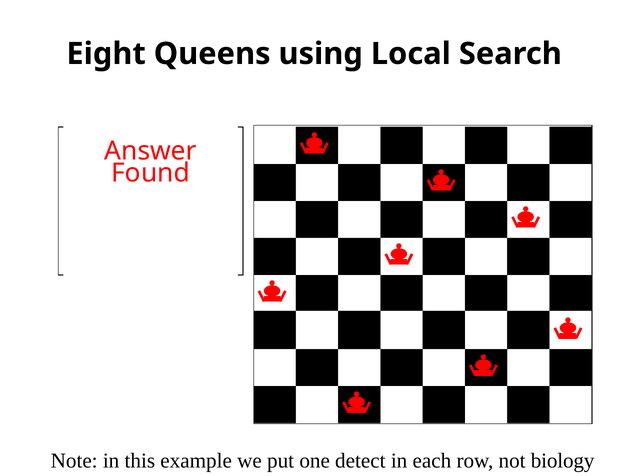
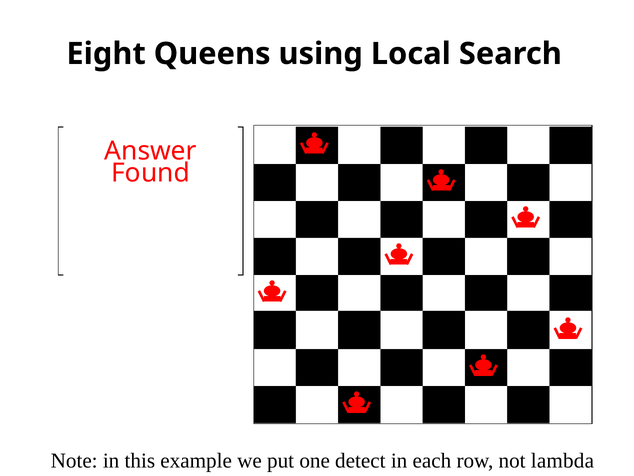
biology: biology -> lambda
